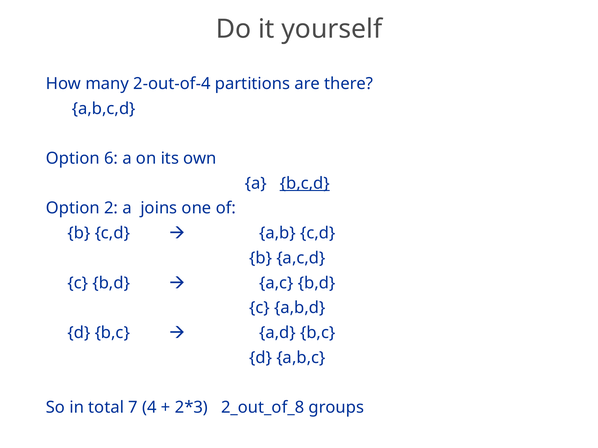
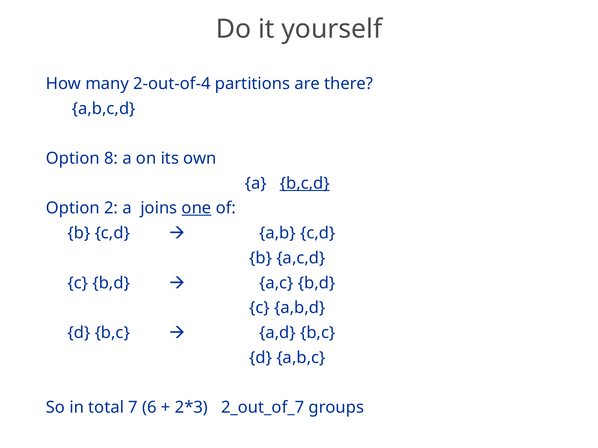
6: 6 -> 8
one underline: none -> present
4: 4 -> 6
2_out_of_8: 2_out_of_8 -> 2_out_of_7
